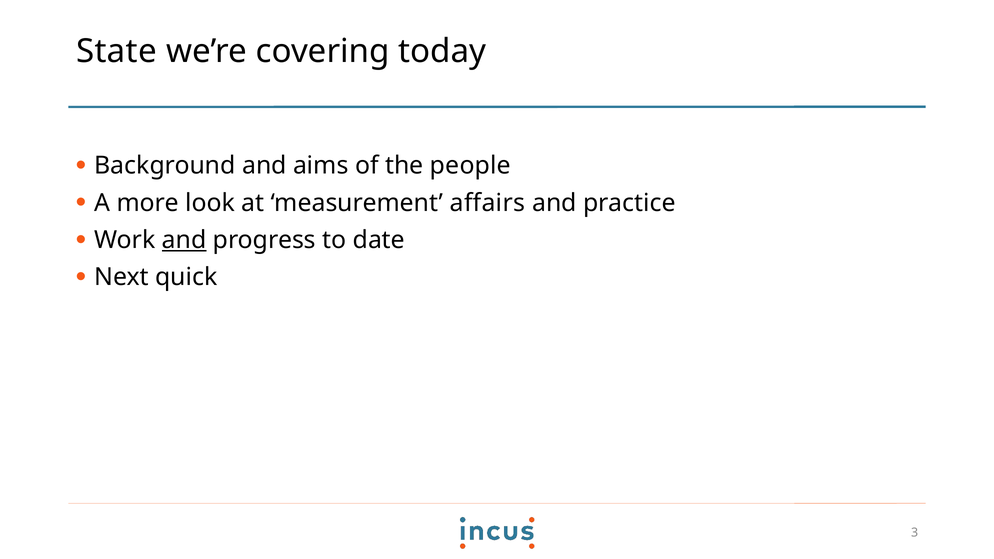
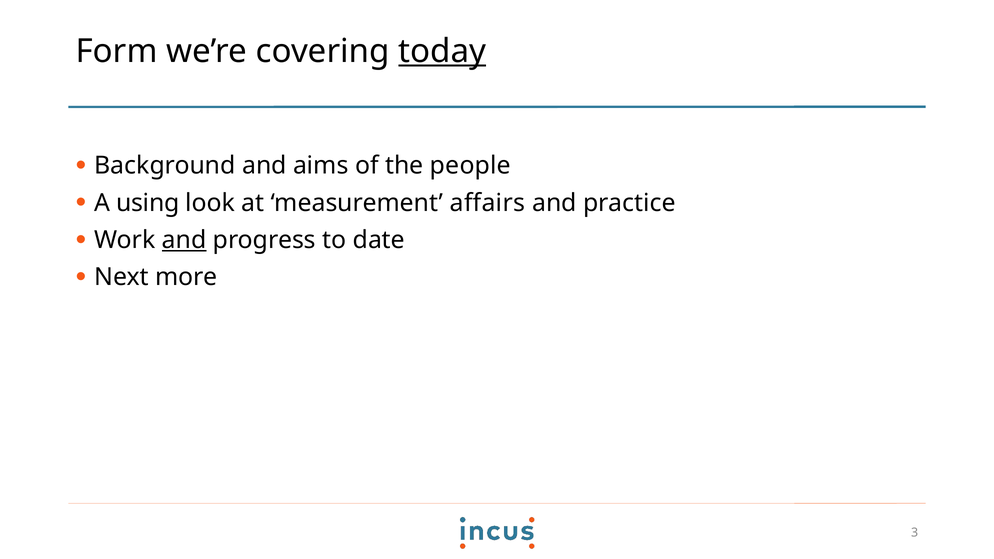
State: State -> Form
today underline: none -> present
more: more -> using
quick: quick -> more
